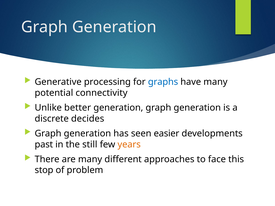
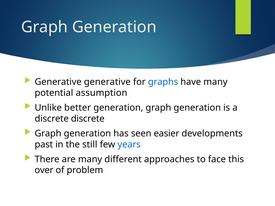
Generative processing: processing -> generative
connectivity: connectivity -> assumption
discrete decides: decides -> discrete
years colour: orange -> blue
stop: stop -> over
